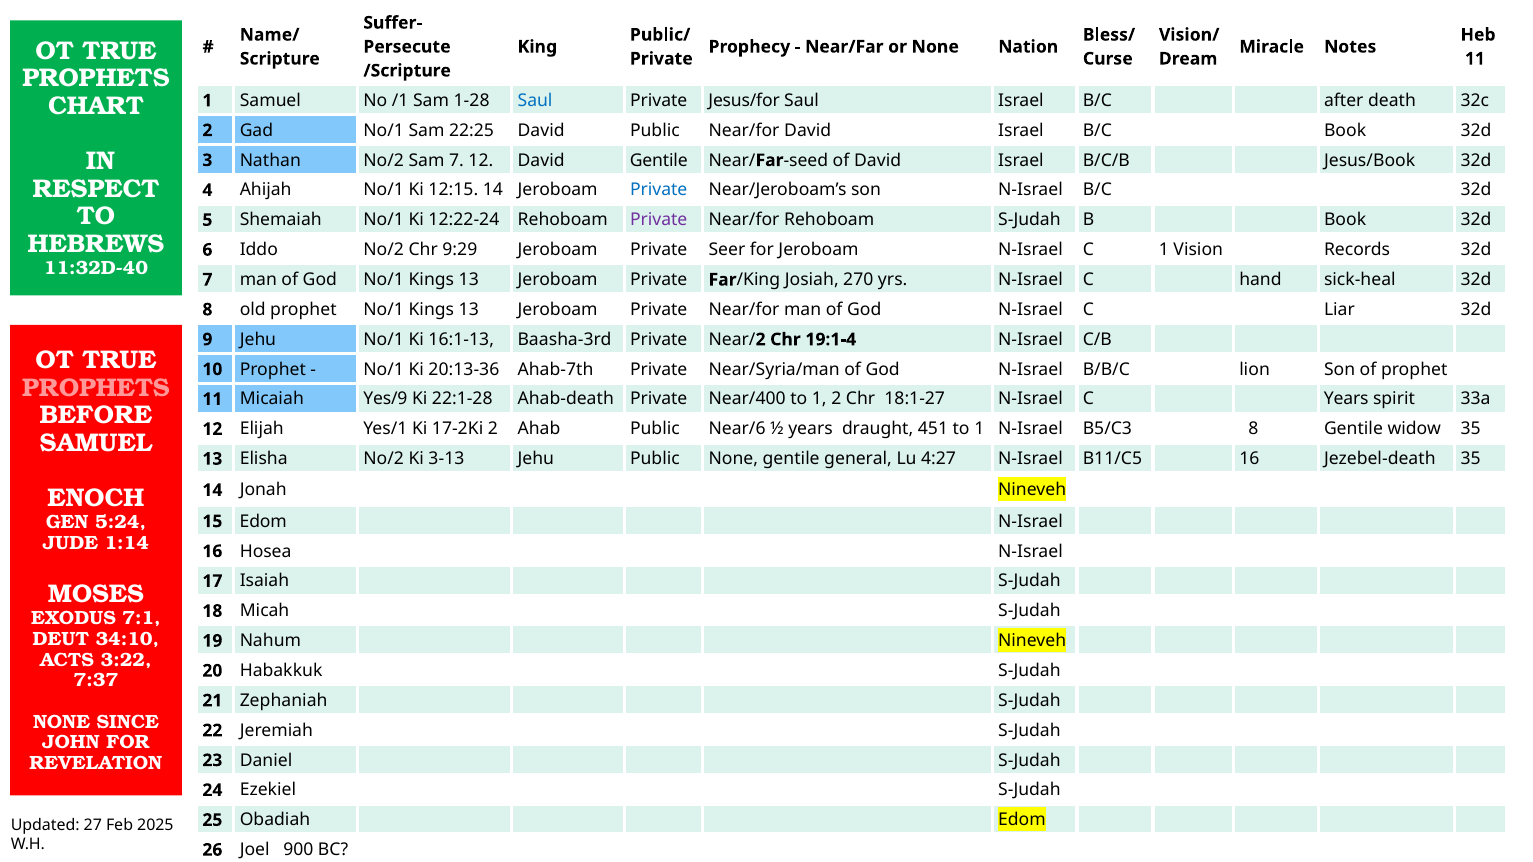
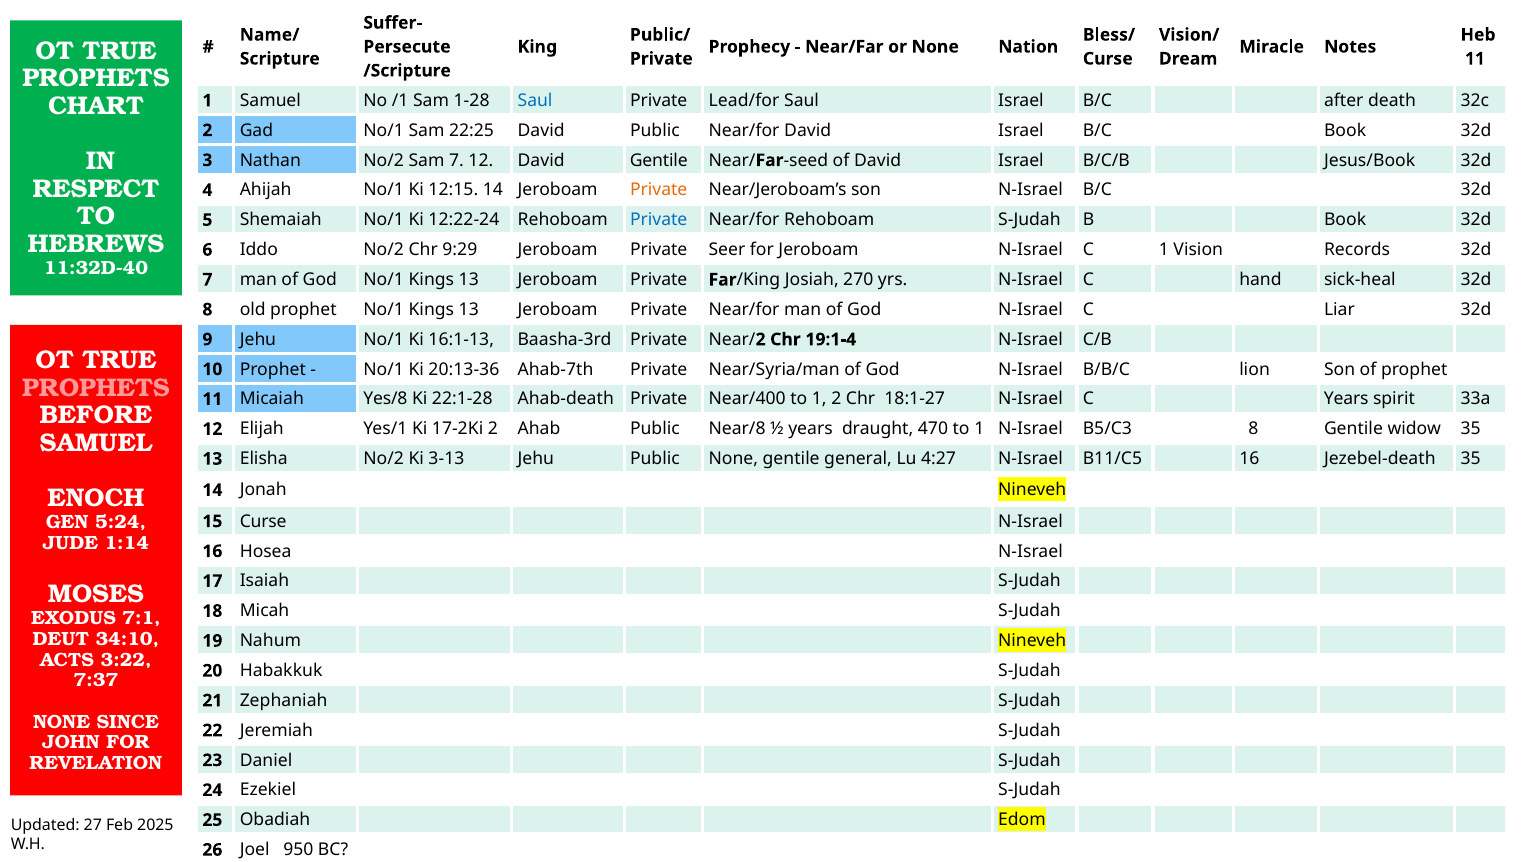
Jesus/for: Jesus/for -> Lead/for
Private at (659, 190) colour: blue -> orange
Private at (659, 220) colour: purple -> blue
Yes/9: Yes/9 -> Yes/8
Near/6: Near/6 -> Near/8
451: 451 -> 470
15 Edom: Edom -> Curse
900: 900 -> 950
